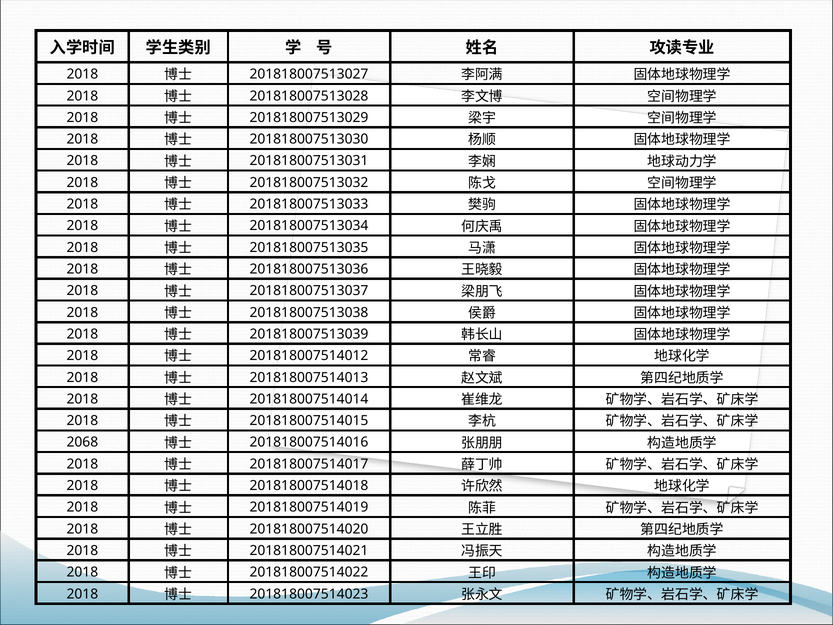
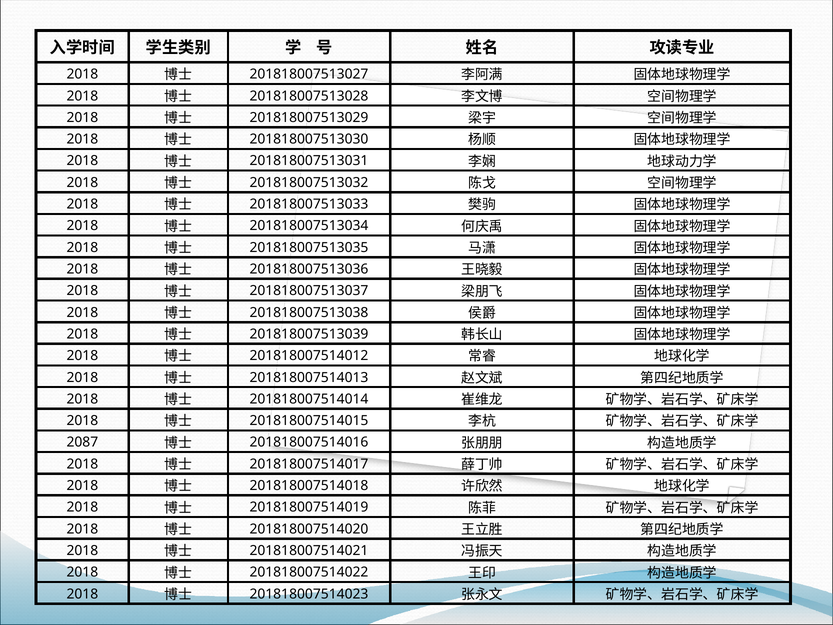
2068: 2068 -> 2087
